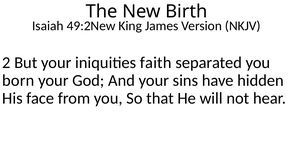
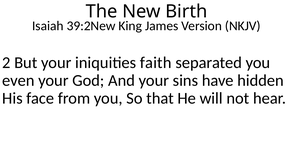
49:2New: 49:2New -> 39:2New
born: born -> even
